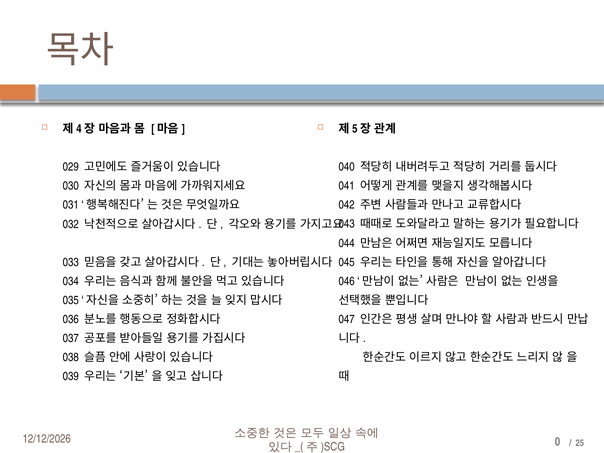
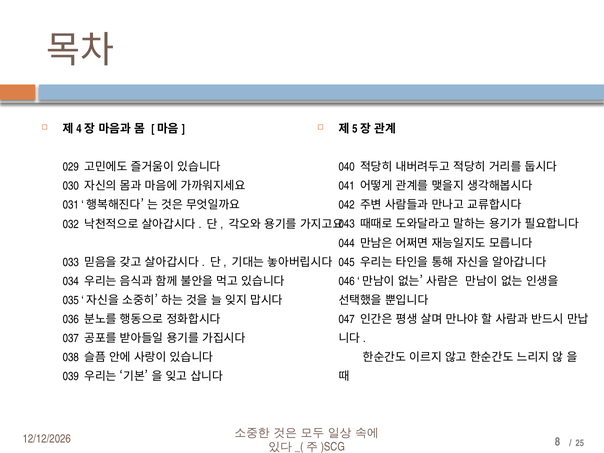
0: 0 -> 8
